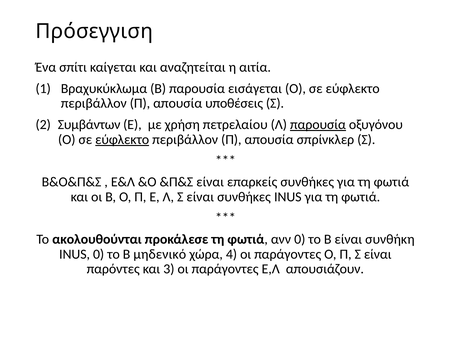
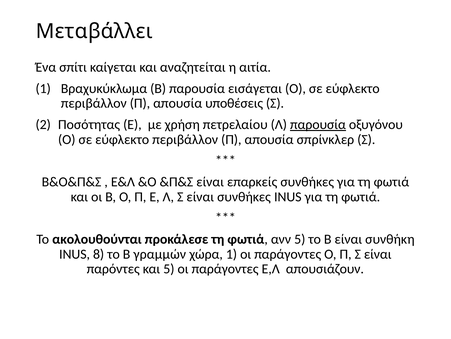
Πρόσεγγιση: Πρόσεγγιση -> Μεταβάλλει
Συμβάντων: Συμβάντων -> Ποσότητας
εύφλεκτο at (122, 139) underline: present -> none
ανν 0: 0 -> 5
ΙNUS 0: 0 -> 8
μηδενικό: μηδενικό -> γραμμών
χώρα 4: 4 -> 1
και 3: 3 -> 5
